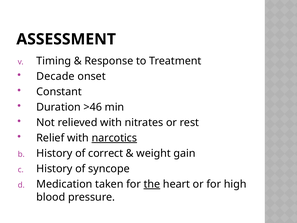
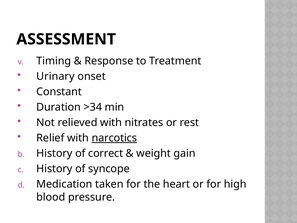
Decade: Decade -> Urinary
>46: >46 -> >34
the underline: present -> none
